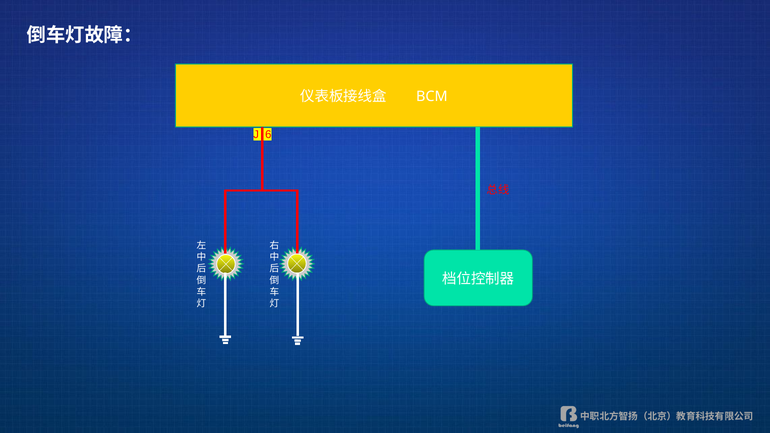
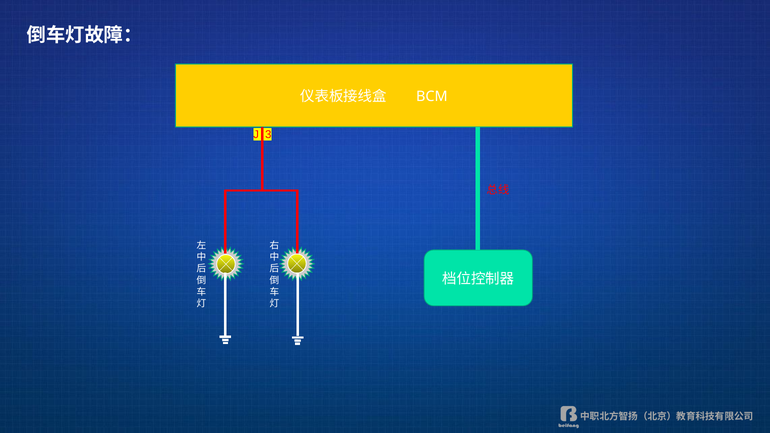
6: 6 -> 3
